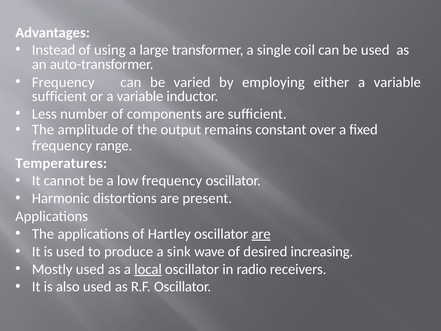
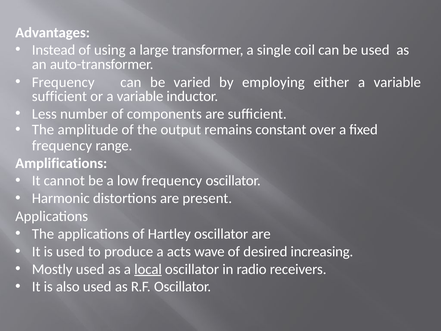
Temperatures: Temperatures -> Amplifications
are at (261, 234) underline: present -> none
sink: sink -> acts
